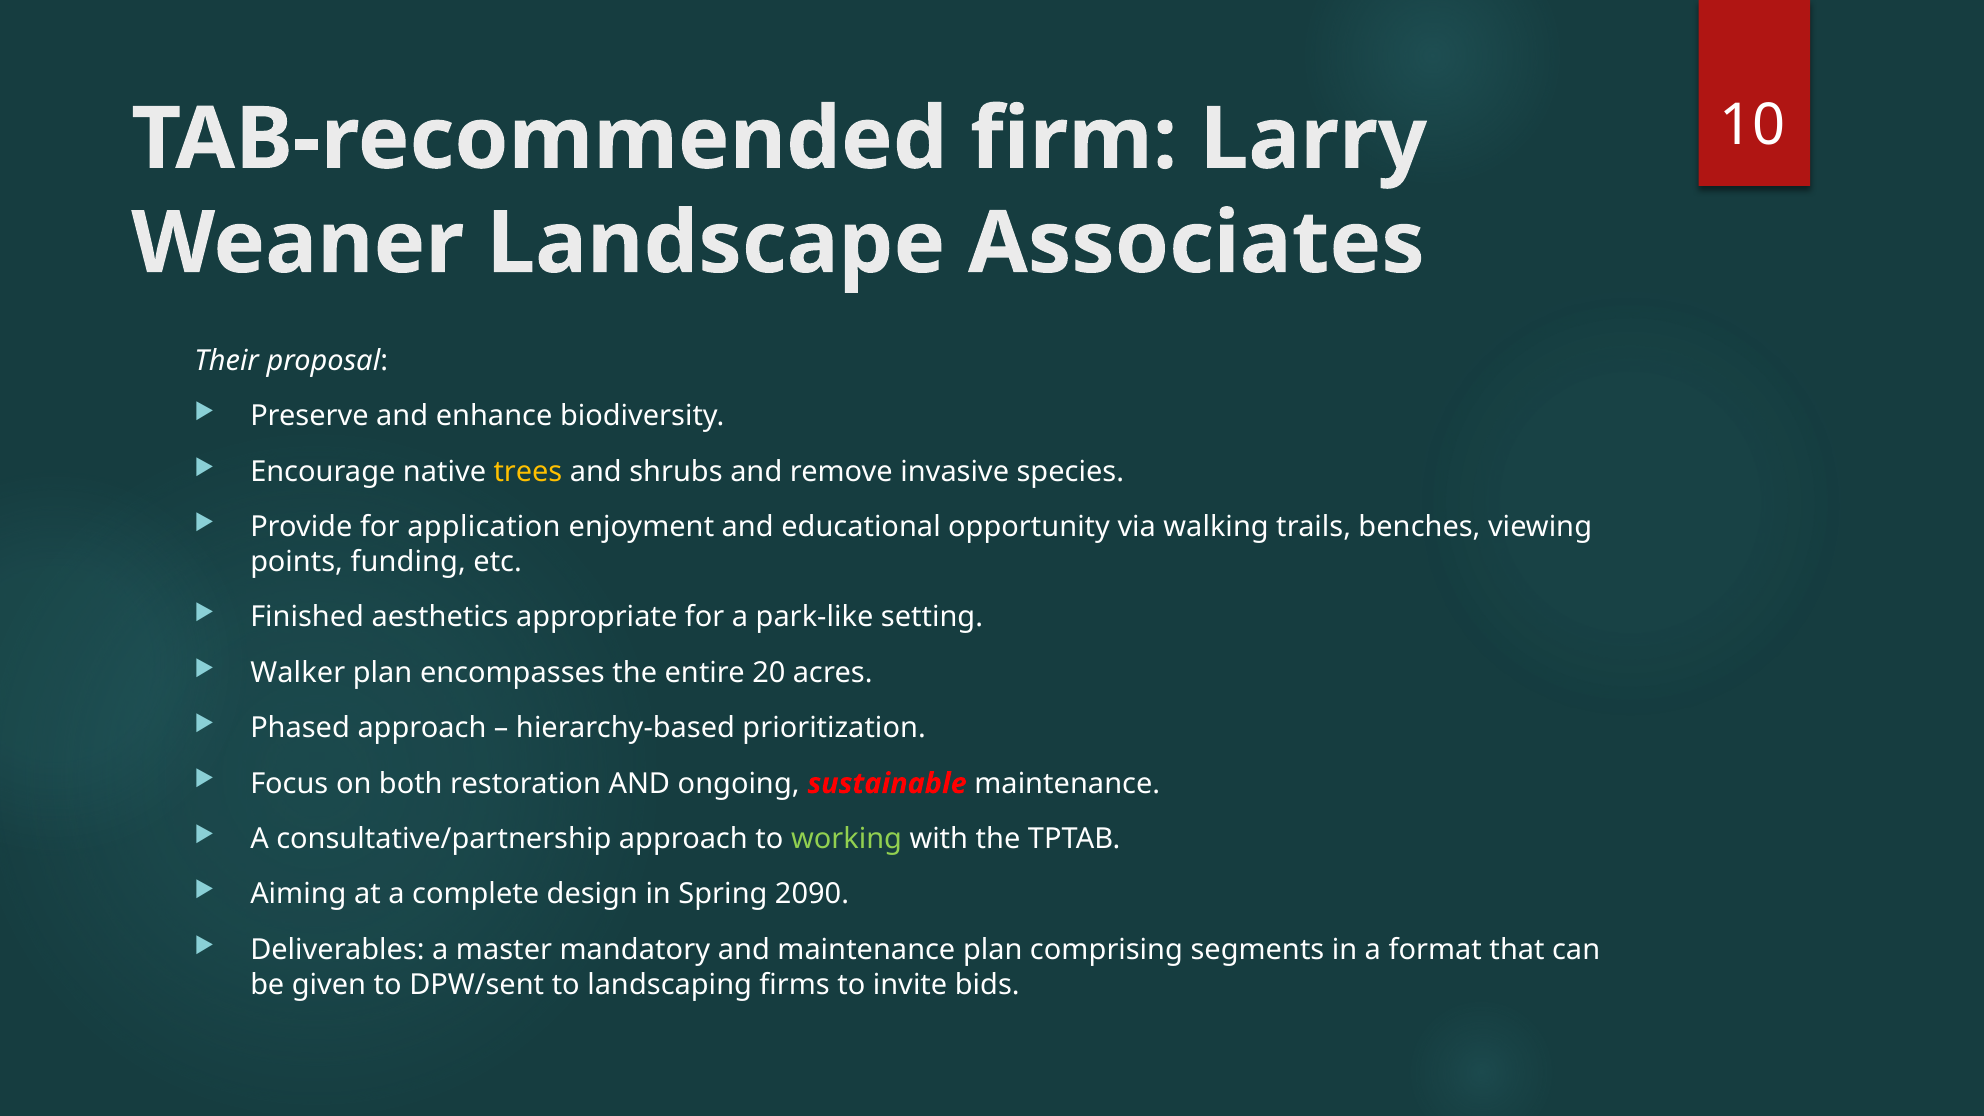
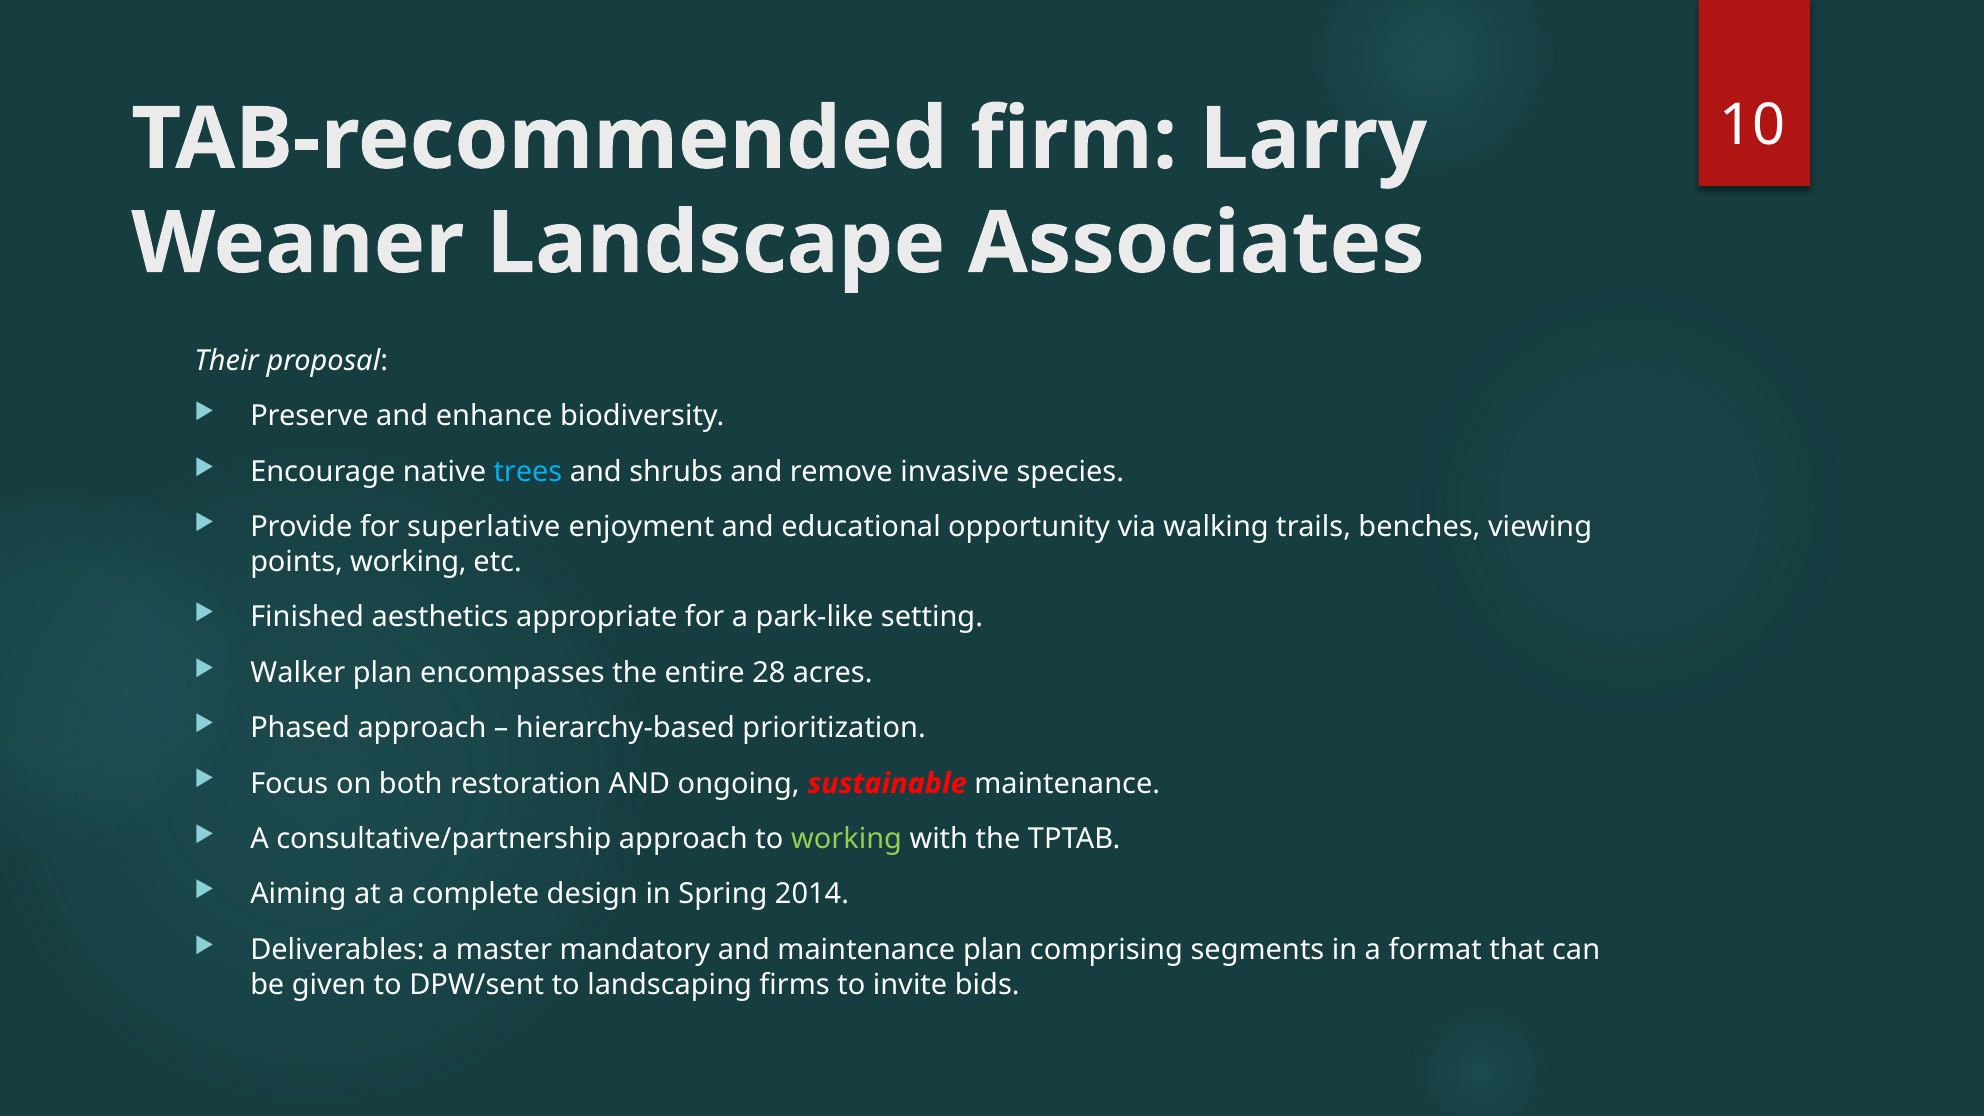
trees colour: yellow -> light blue
application: application -> superlative
points funding: funding -> working
20: 20 -> 28
2090: 2090 -> 2014
